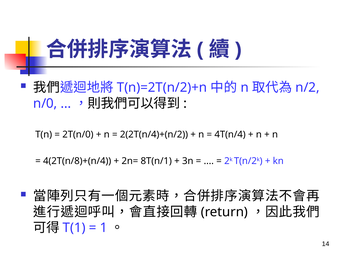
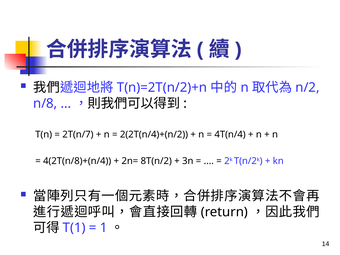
n/0: n/0 -> n/8
2T(n/0: 2T(n/0 -> 2T(n/7
8T(n/1: 8T(n/1 -> 8T(n/2
